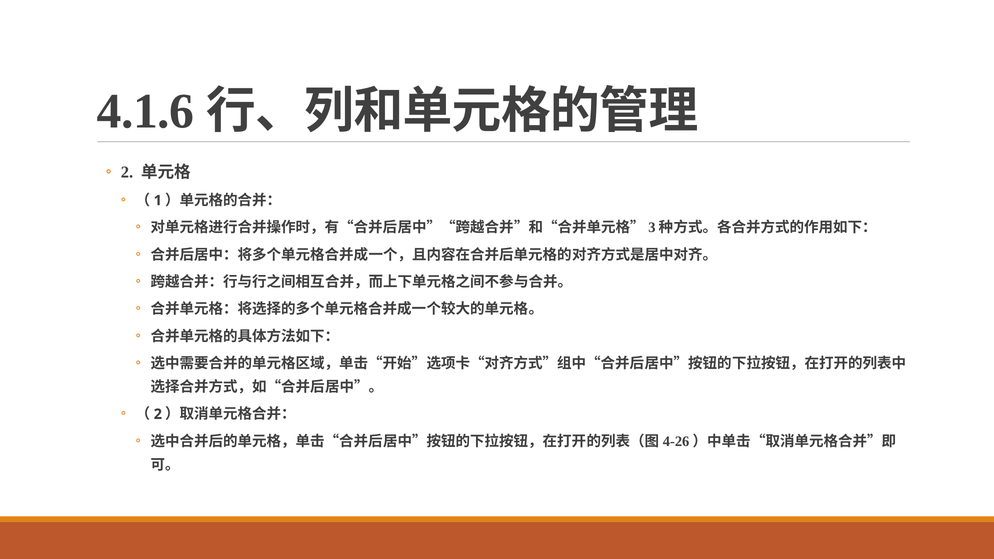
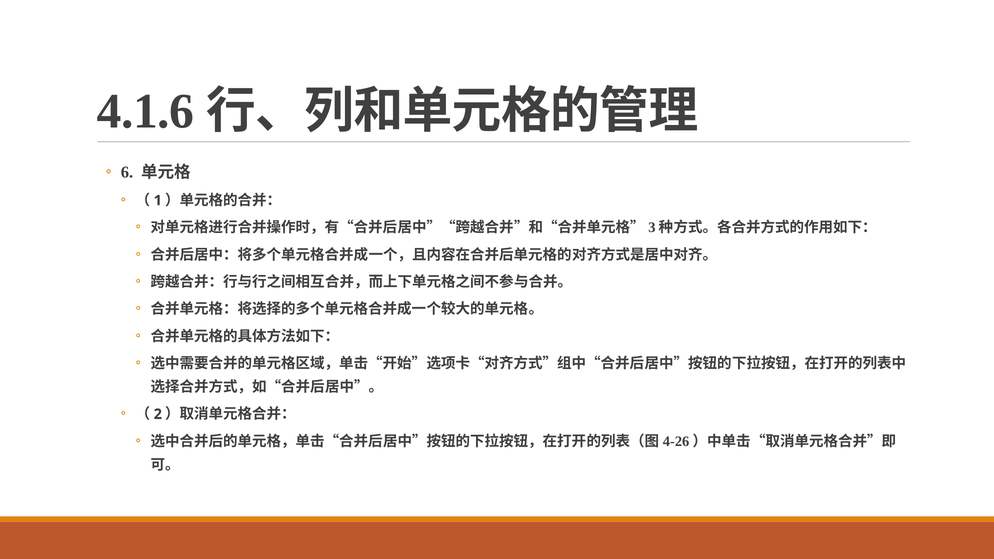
2 at (127, 172): 2 -> 6
